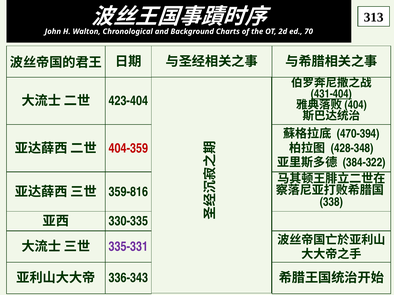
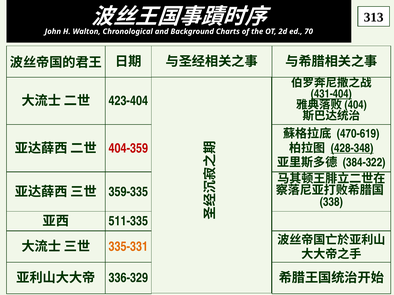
470-394: 470-394 -> 470-619
428-348 underline: none -> present
359-816: 359-816 -> 359-335
330-335: 330-335 -> 511-335
335-331 colour: purple -> orange
336-343: 336-343 -> 336-329
